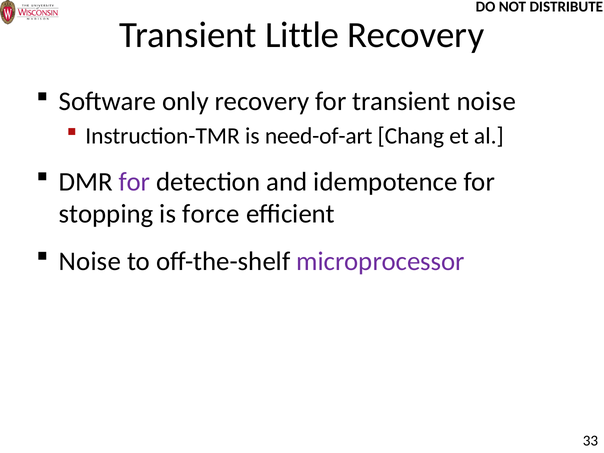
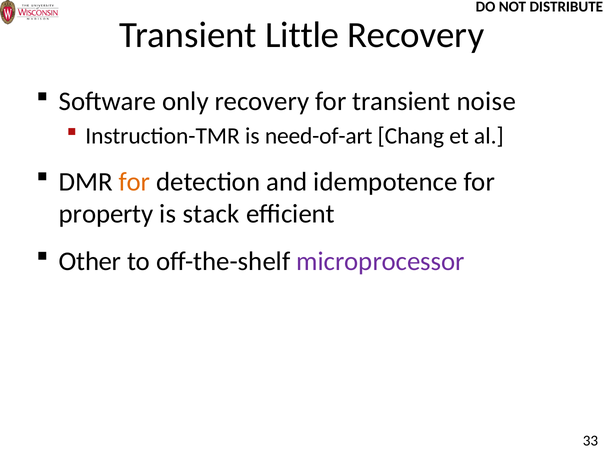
for at (135, 182) colour: purple -> orange
stopping: stopping -> property
force: force -> stack
Noise at (90, 261): Noise -> Other
